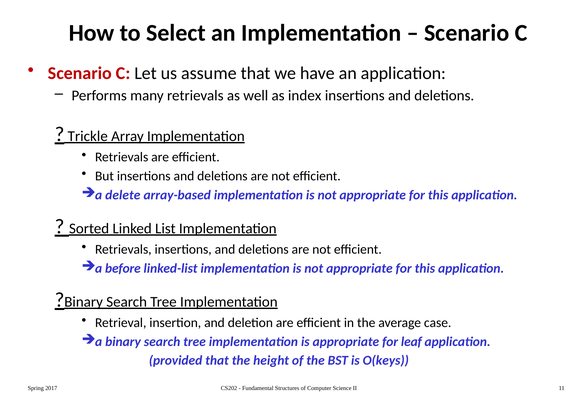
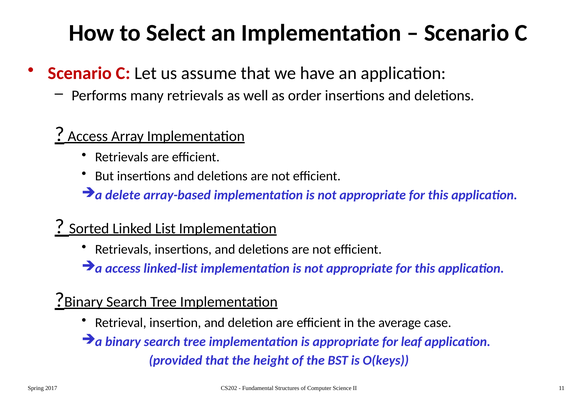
index: index -> order
Trickle at (88, 136): Trickle -> Access
a before: before -> access
